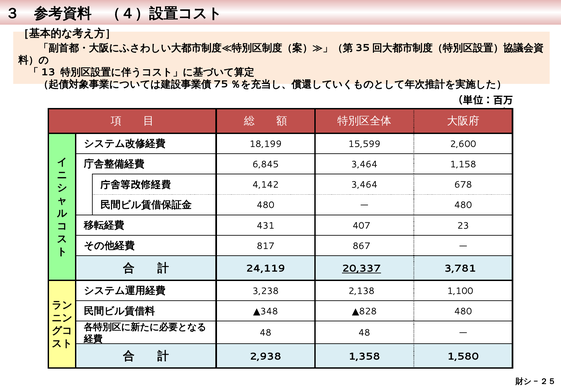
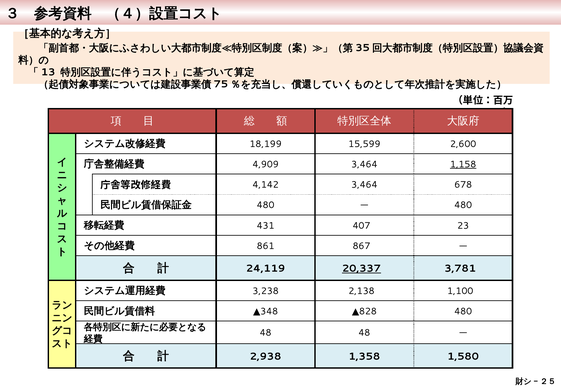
6,845: 6,845 -> 4,909
1,158 underline: none -> present
817: 817 -> 861
